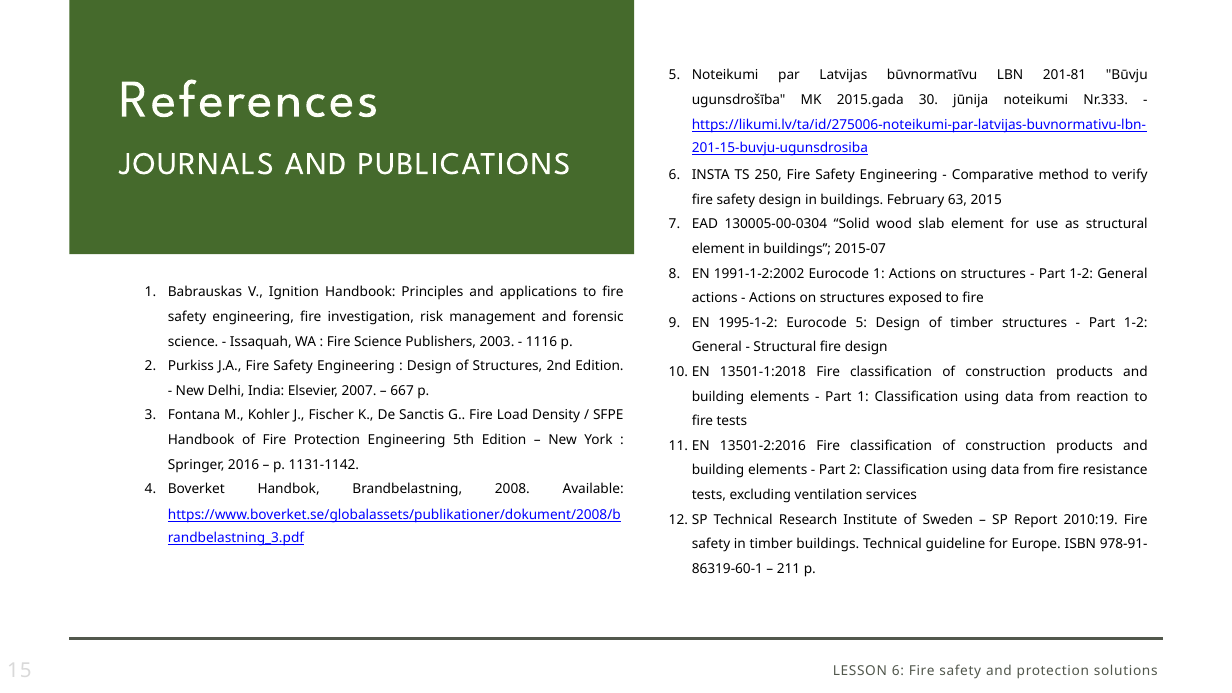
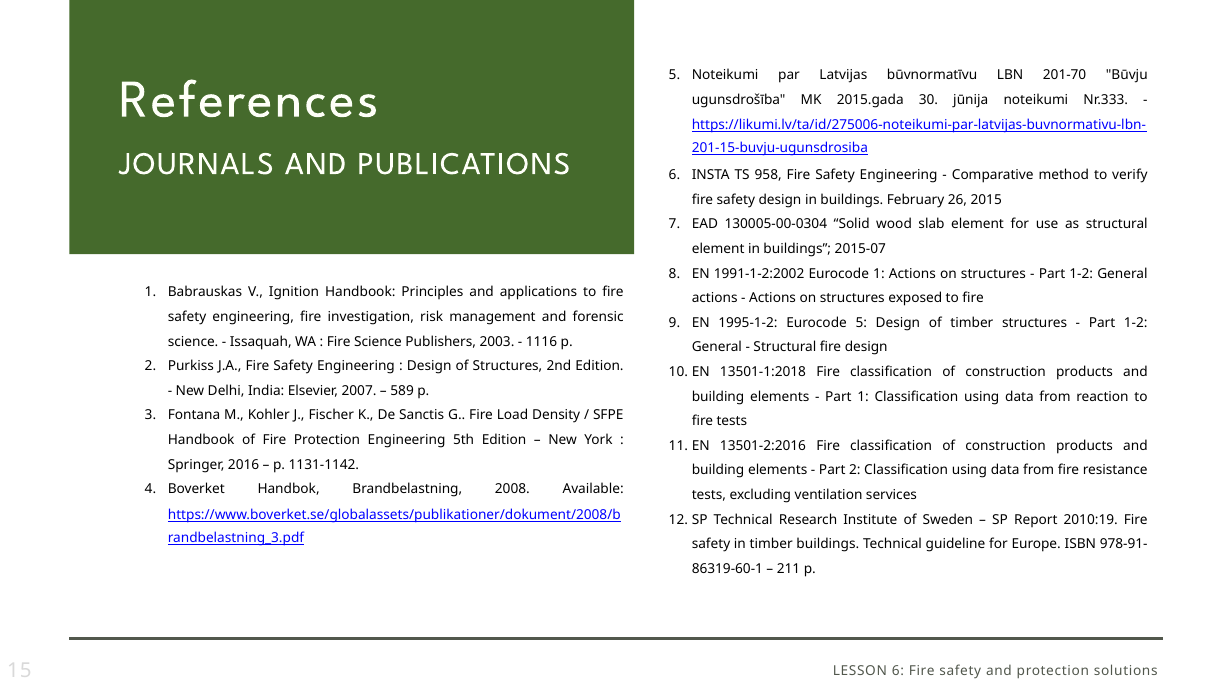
201-81: 201-81 -> 201-70
250: 250 -> 958
63: 63 -> 26
667: 667 -> 589
